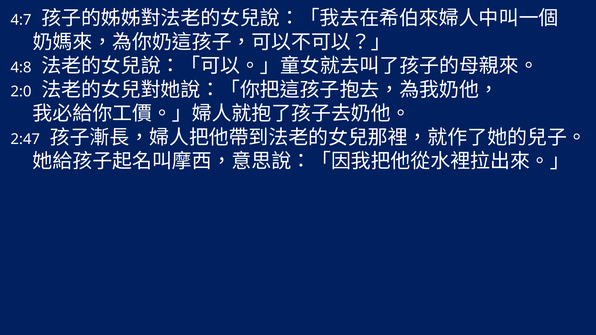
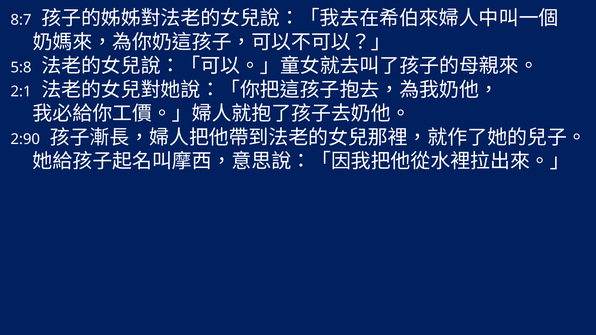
4:7: 4:7 -> 8:7
4:8: 4:8 -> 5:8
2:0: 2:0 -> 2:1
2:47: 2:47 -> 2:90
